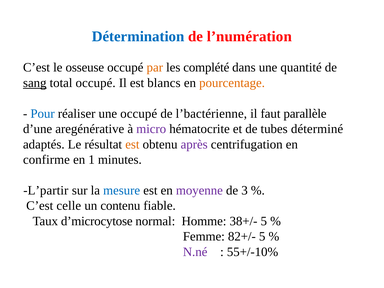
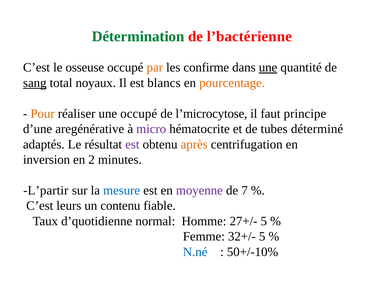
Détermination colour: blue -> green
l’numération: l’numération -> l’bactérienne
complété: complété -> confirme
une at (268, 67) underline: none -> present
total occupé: occupé -> noyaux
Pour colour: blue -> orange
l’bactérienne: l’bactérienne -> l’microcytose
parallèle: parallèle -> principe
est at (132, 144) colour: orange -> purple
après colour: purple -> orange
confirme: confirme -> inversion
1: 1 -> 2
3: 3 -> 7
celle: celle -> leurs
d’microcytose: d’microcytose -> d’quotidienne
38+/-: 38+/- -> 27+/-
82+/-: 82+/- -> 32+/-
N.né colour: purple -> blue
55+/-10%: 55+/-10% -> 50+/-10%
